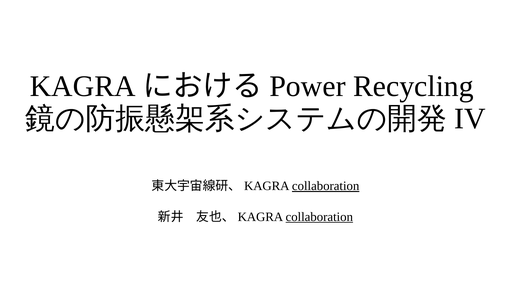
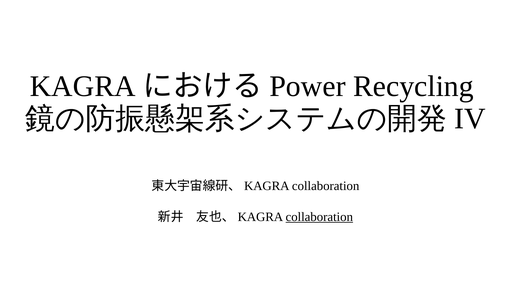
collaboration at (326, 186) underline: present -> none
